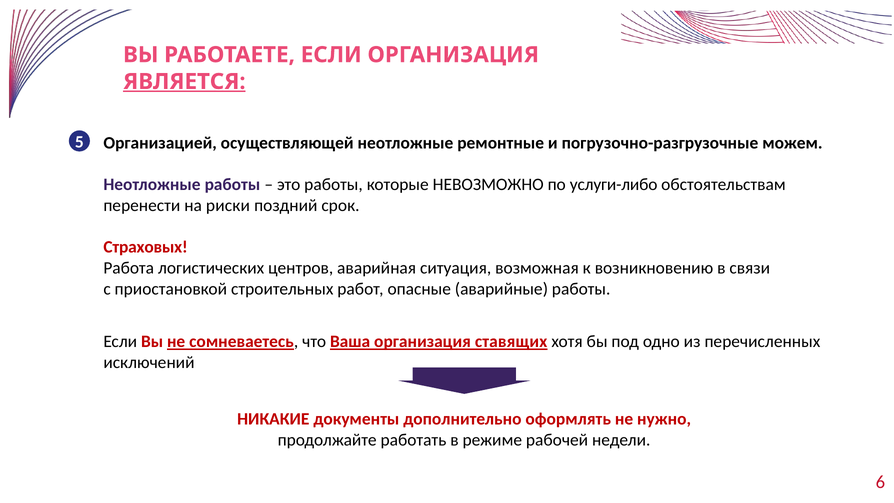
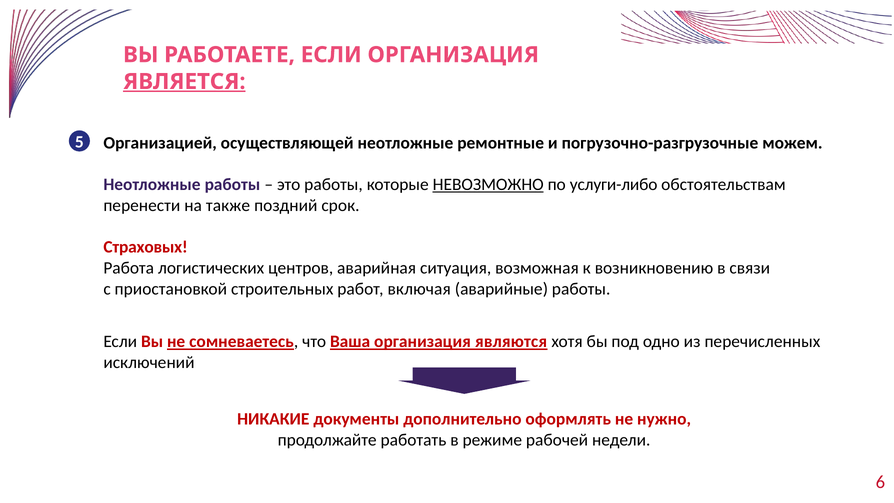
НЕВОЗМОЖНО underline: none -> present
риски: риски -> также
опасные: опасные -> включая
ставящих: ставящих -> являются
